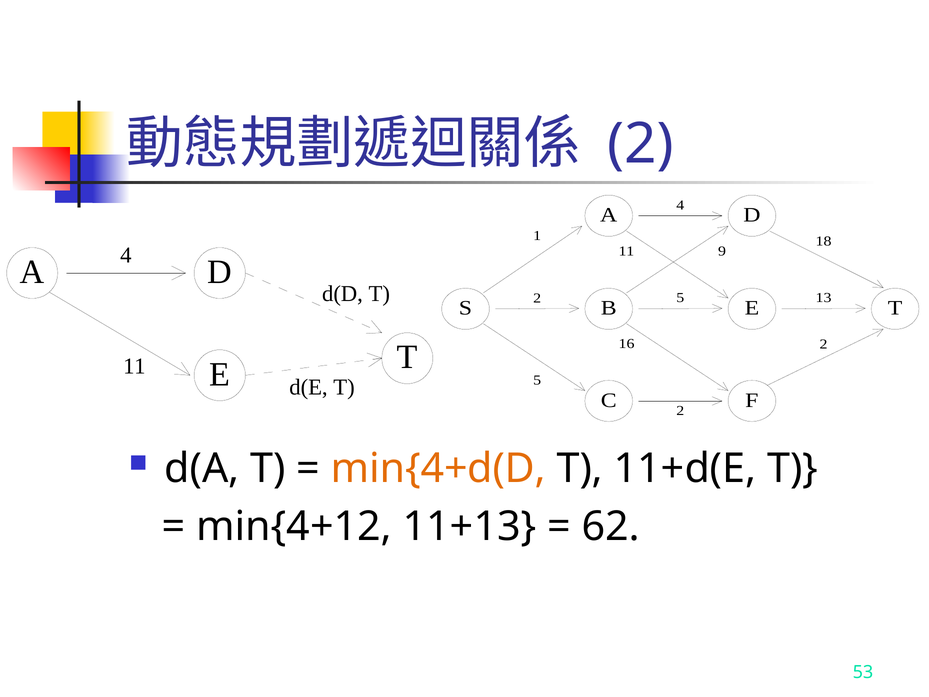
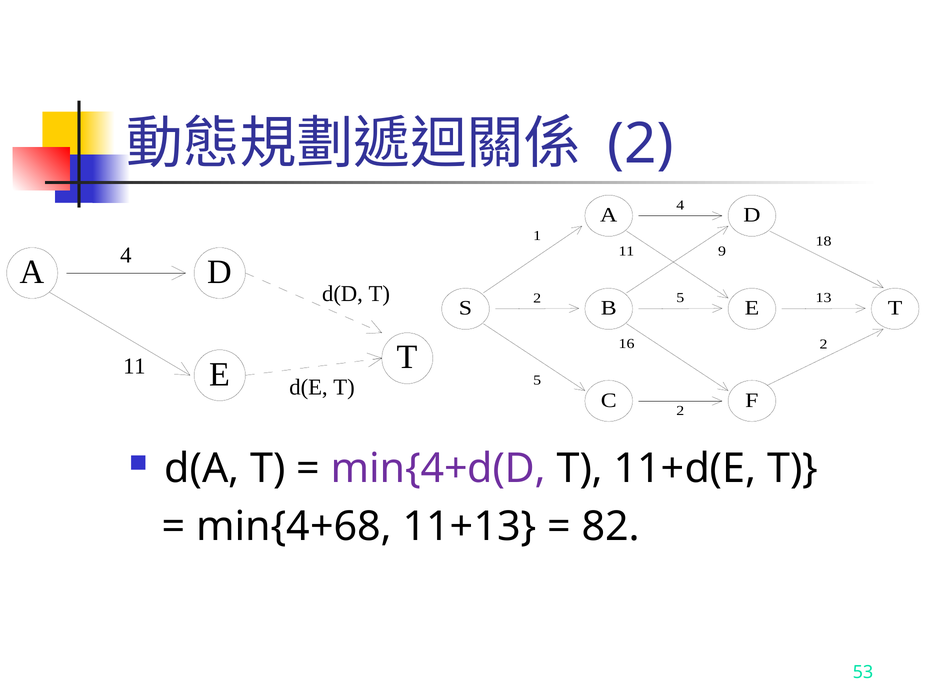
min{4+d(D colour: orange -> purple
min{4+12: min{4+12 -> min{4+68
62: 62 -> 82
